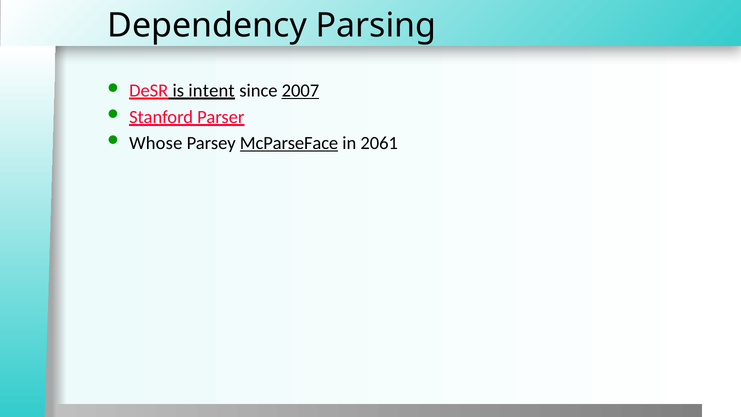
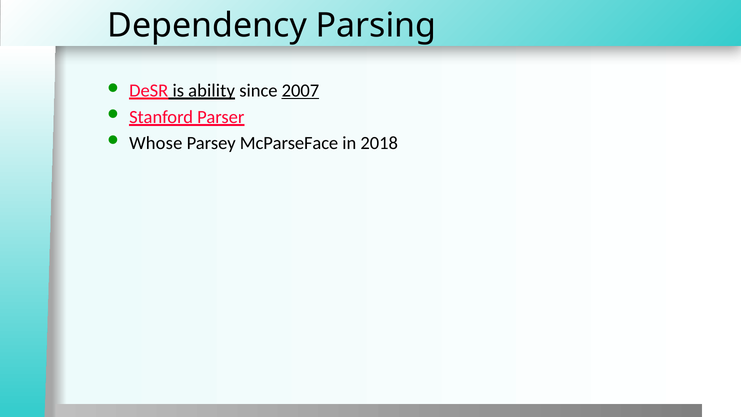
intent: intent -> ability
McParseFace underline: present -> none
2061: 2061 -> 2018
